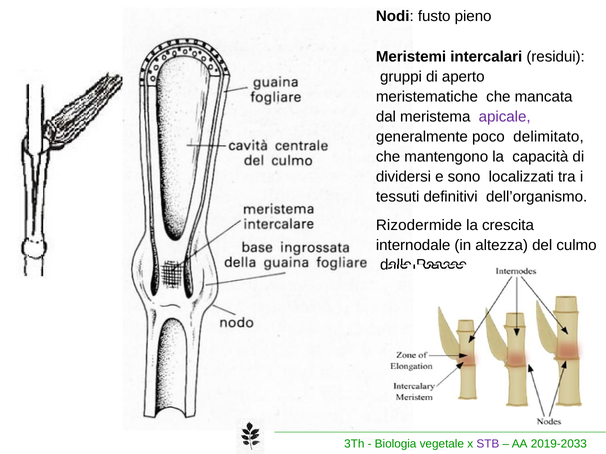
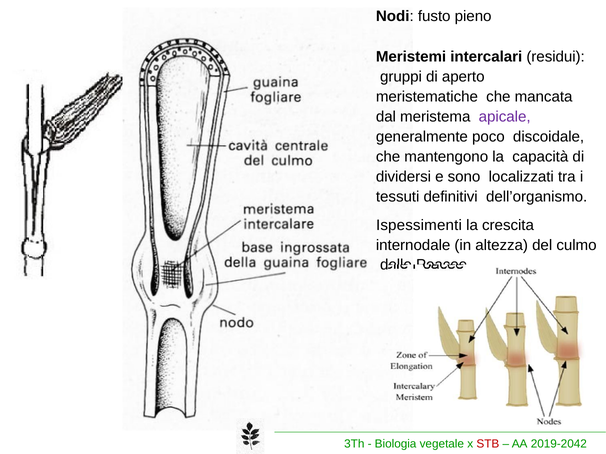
delimitato: delimitato -> discoidale
Rizodermide: Rizodermide -> Ispessimenti
STB colour: purple -> red
2019-2033: 2019-2033 -> 2019-2042
